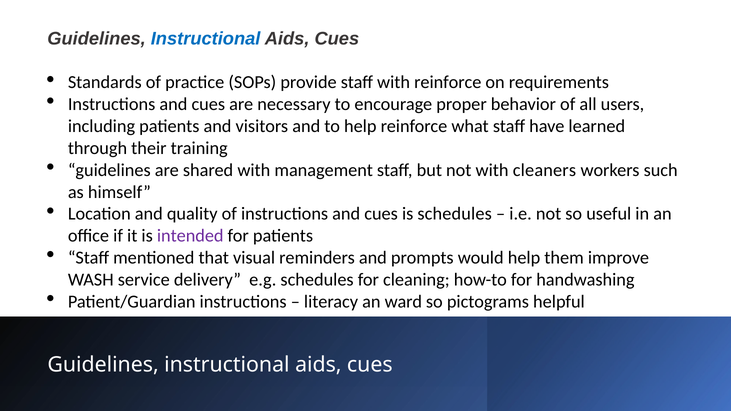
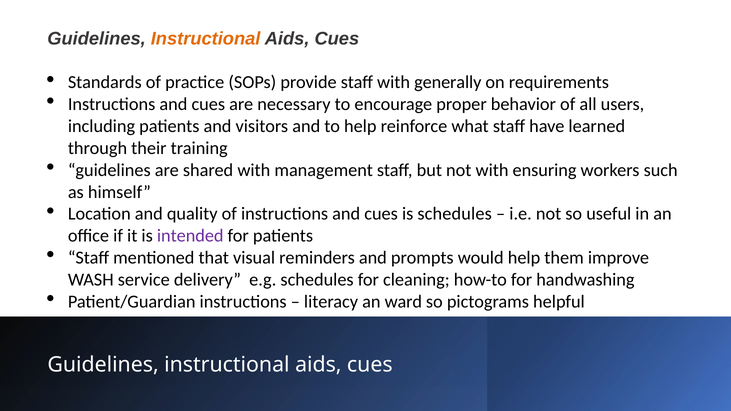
Instructional at (206, 39) colour: blue -> orange
with reinforce: reinforce -> generally
cleaners: cleaners -> ensuring
